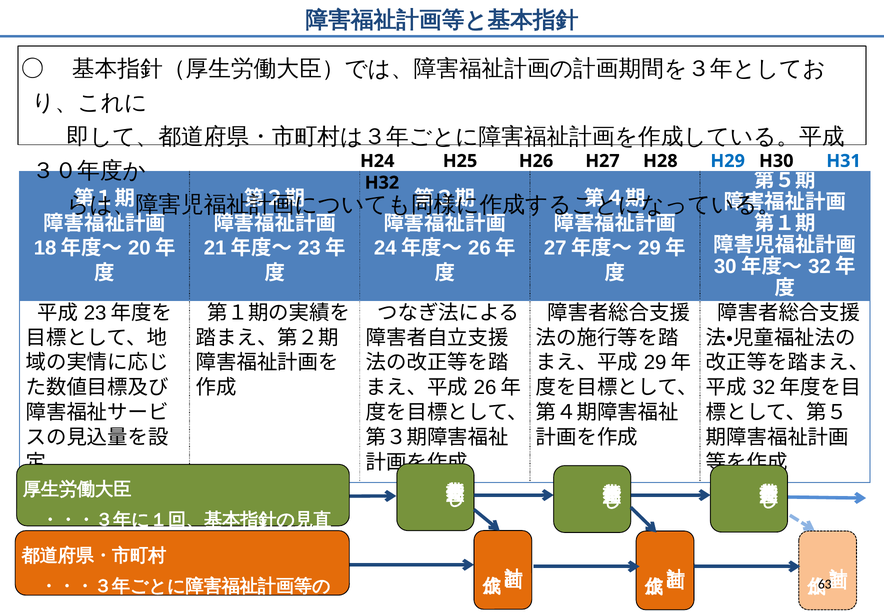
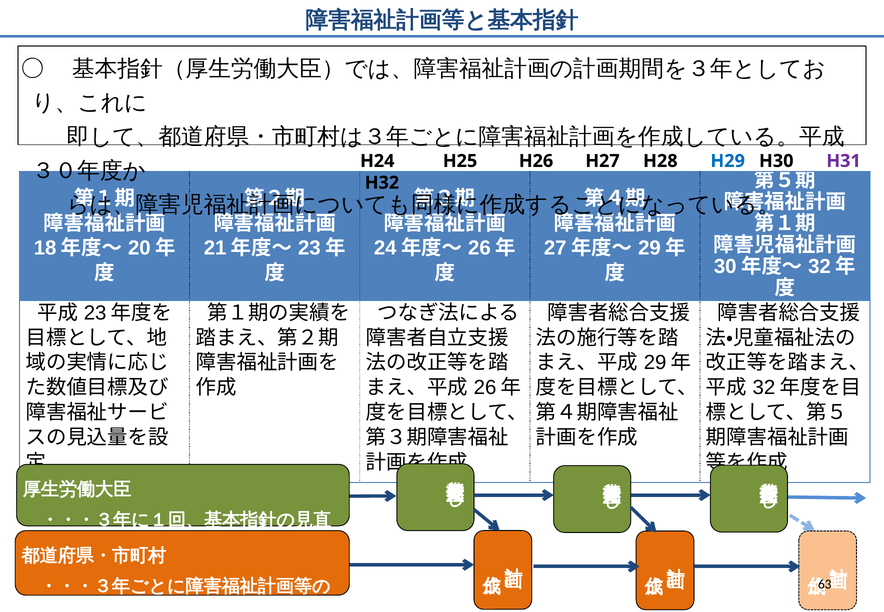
H31 colour: blue -> purple
